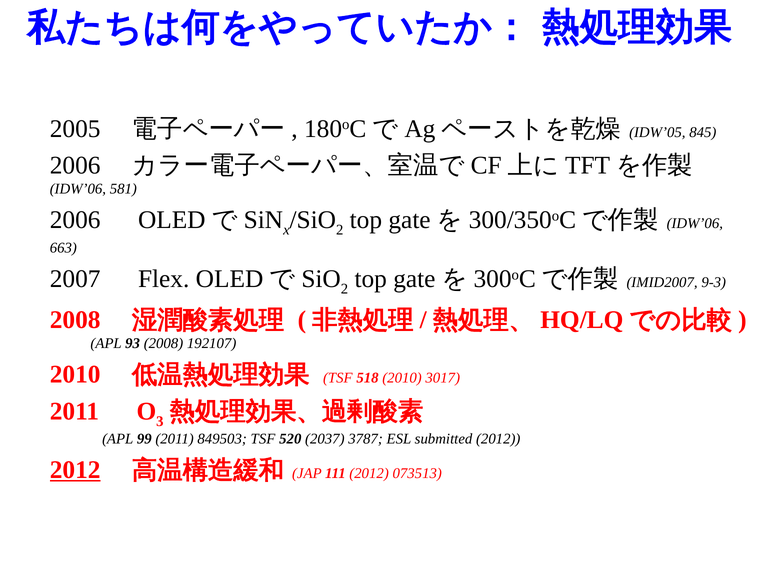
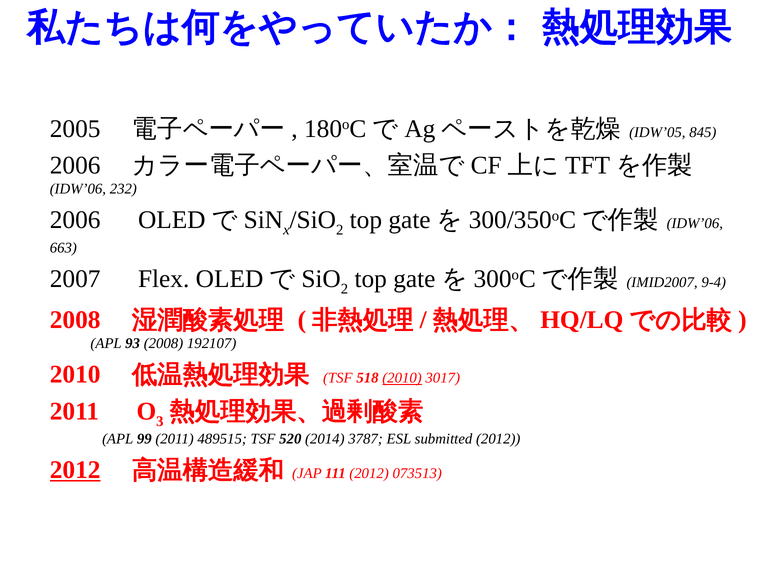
581: 581 -> 232
9-3: 9-3 -> 9-4
2010 at (402, 378) underline: none -> present
849503: 849503 -> 489515
2037: 2037 -> 2014
